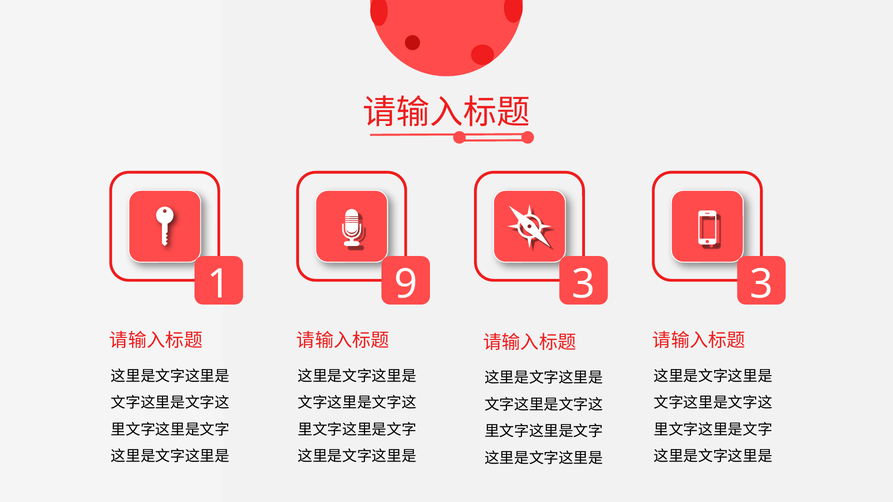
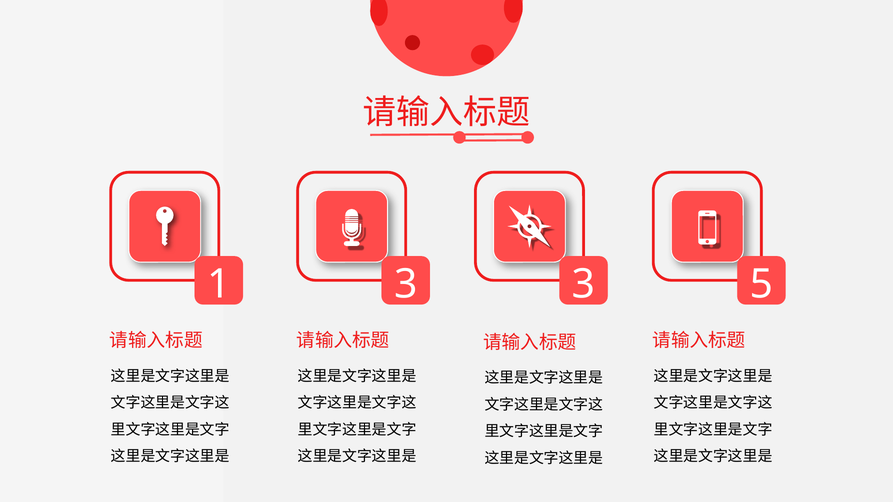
1 9: 9 -> 3
3 3: 3 -> 5
